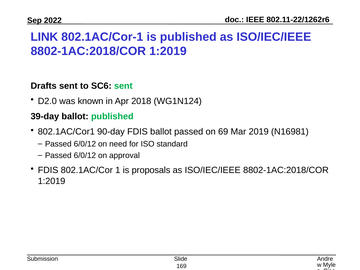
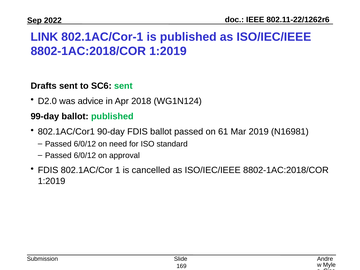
known: known -> advice
39-day: 39-day -> 99-day
69: 69 -> 61
proposals: proposals -> cancelled
